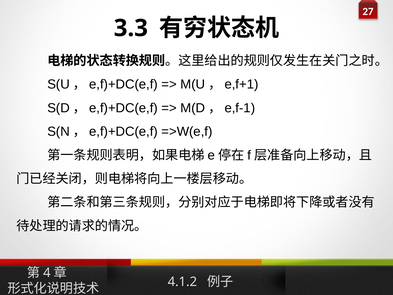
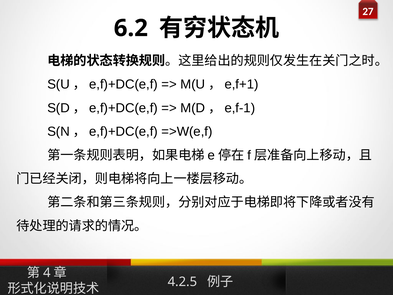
3.3: 3.3 -> 6.2
4.1.2: 4.1.2 -> 4.2.5
